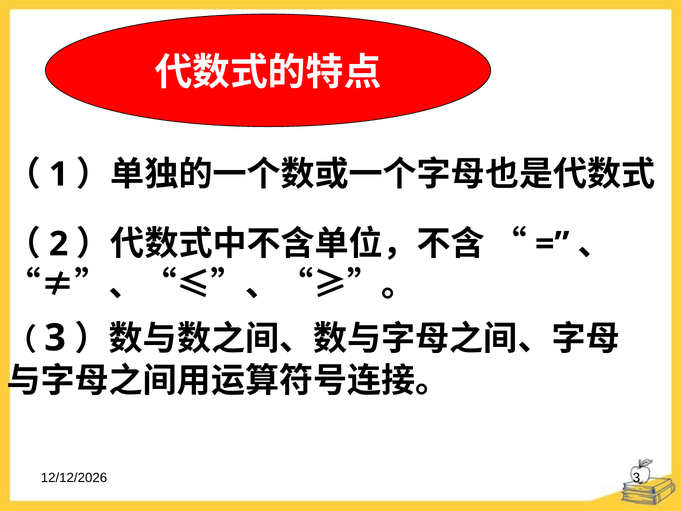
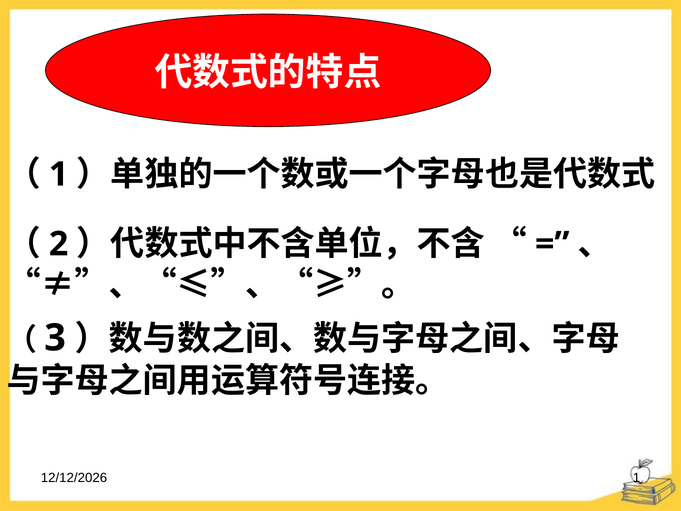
3 at (636, 477): 3 -> 1
